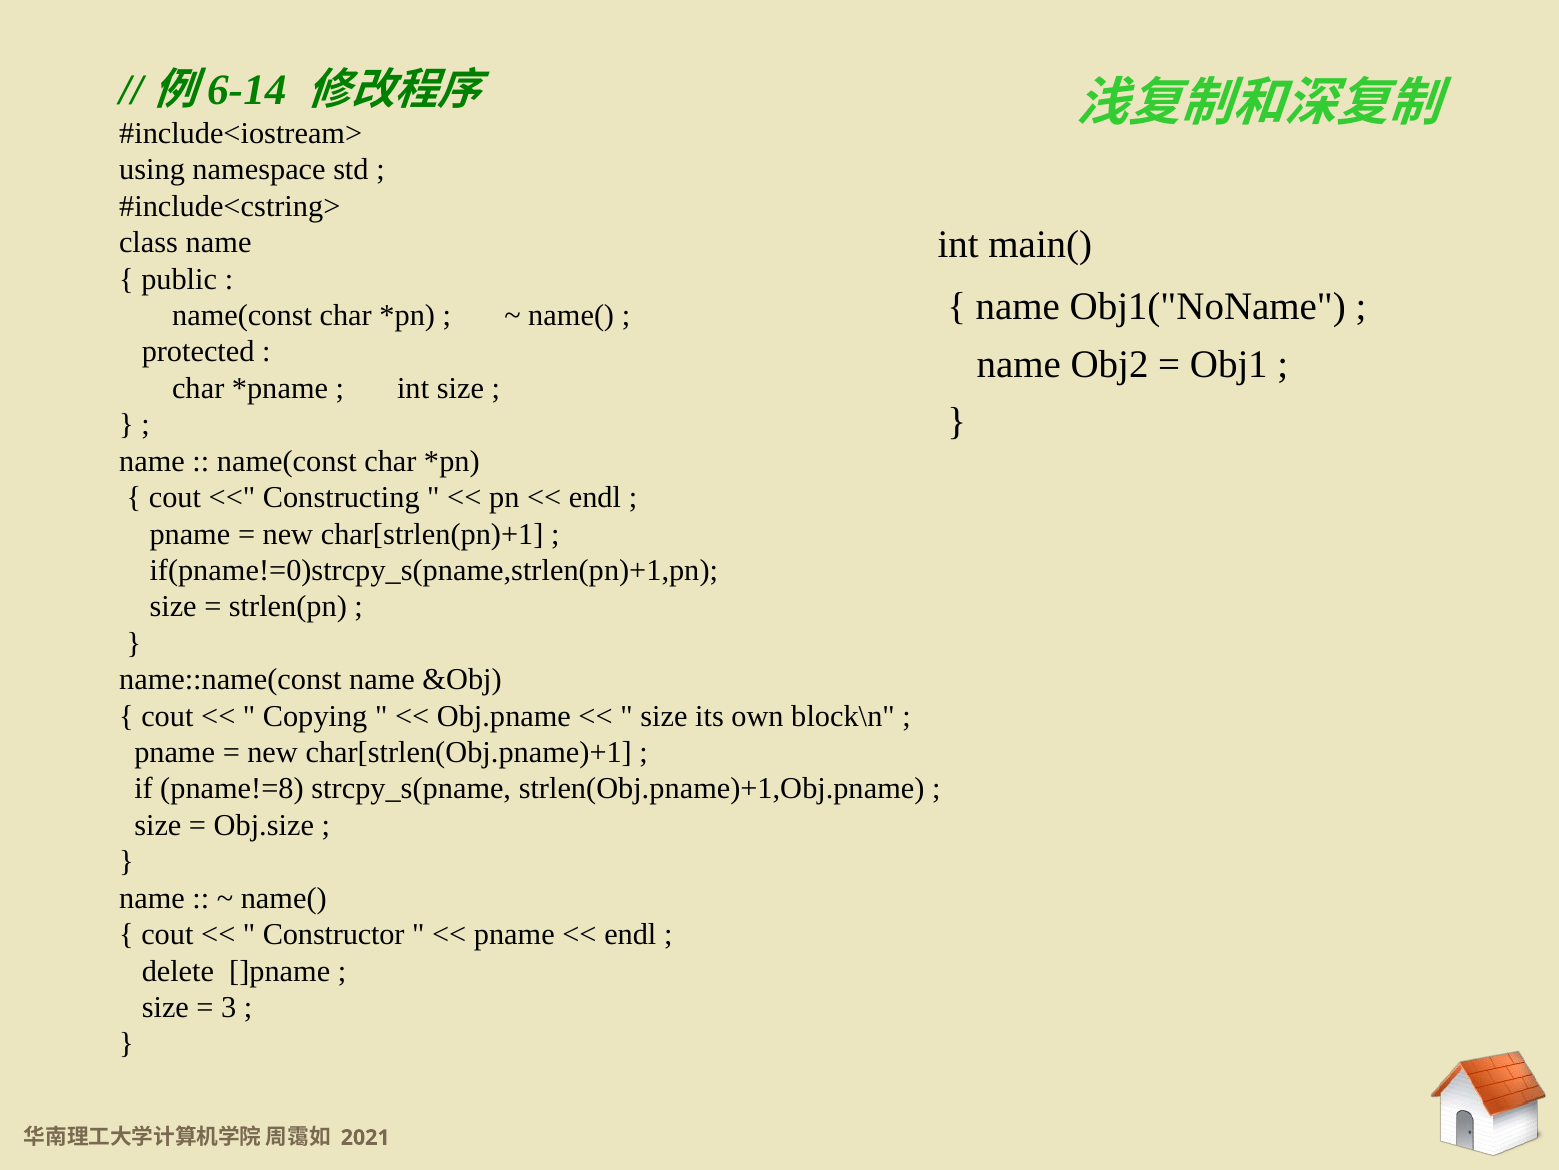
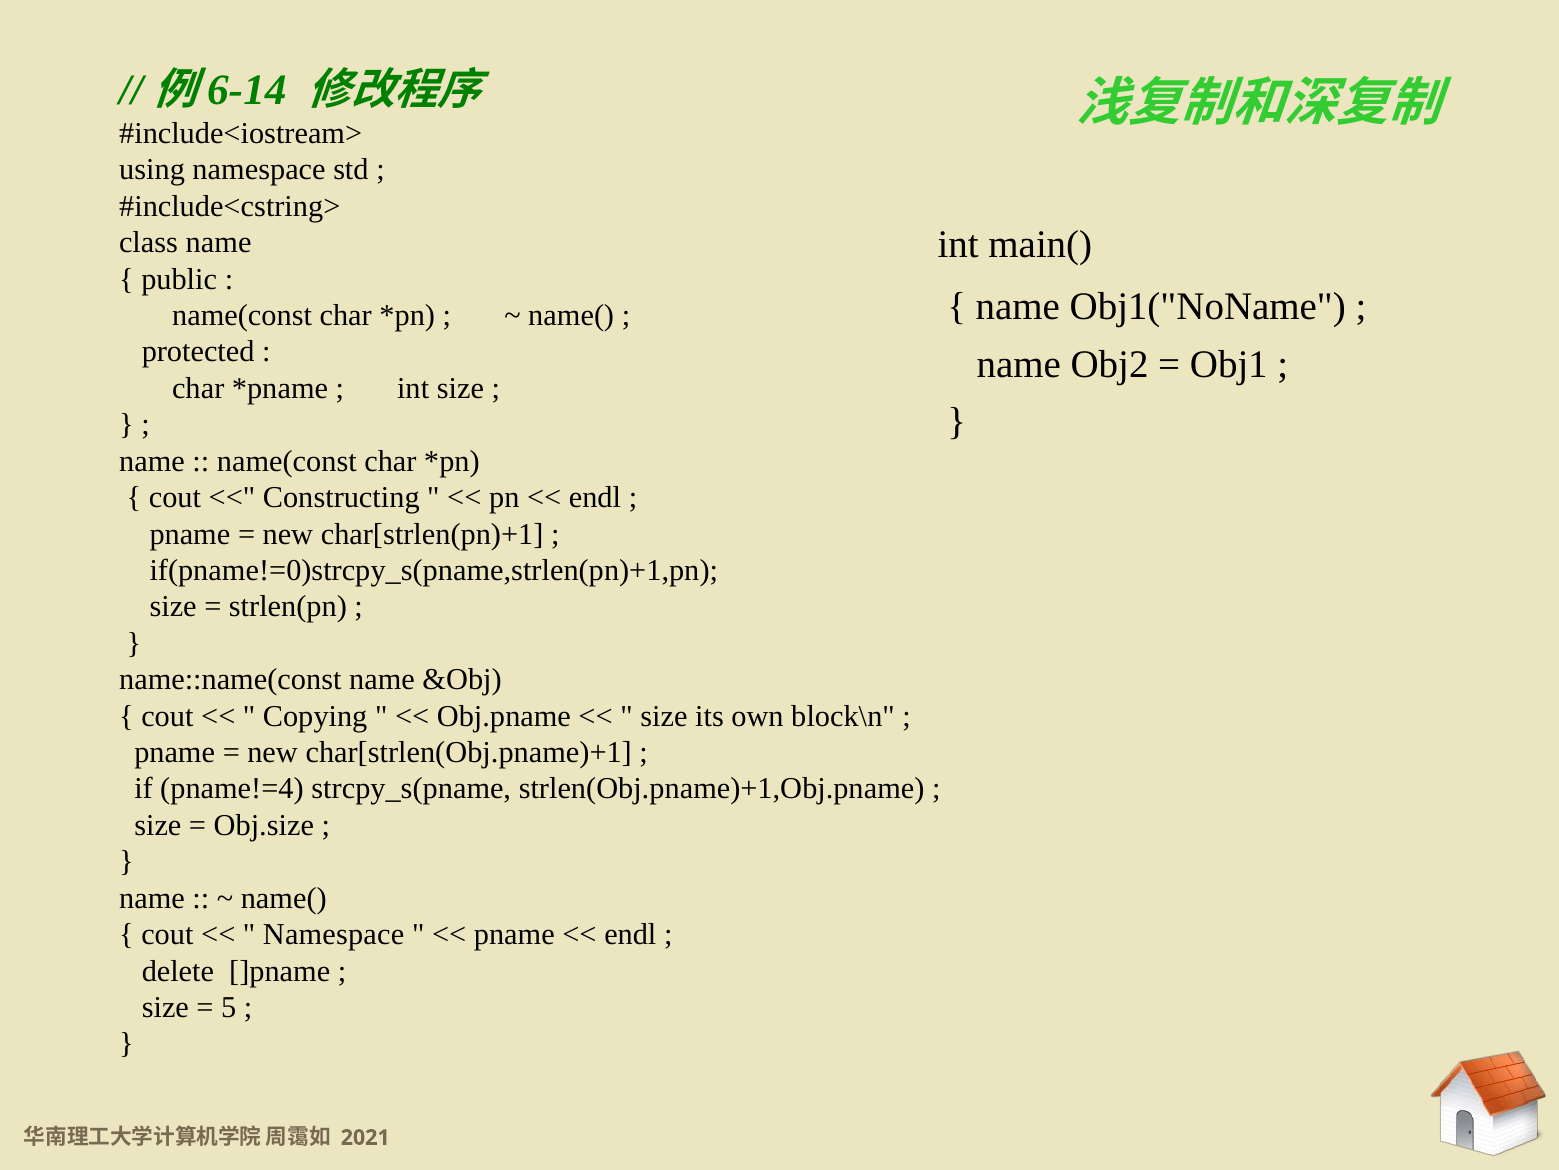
pname!=8: pname!=8 -> pname!=4
Constructor at (334, 934): Constructor -> Namespace
3: 3 -> 5
